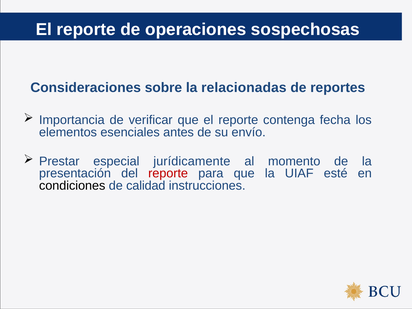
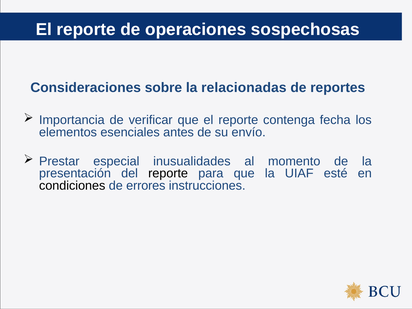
jurídicamente: jurídicamente -> inusualidades
reporte at (168, 174) colour: red -> black
calidad: calidad -> errores
